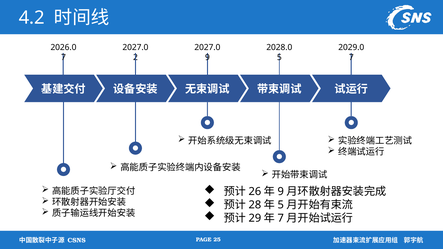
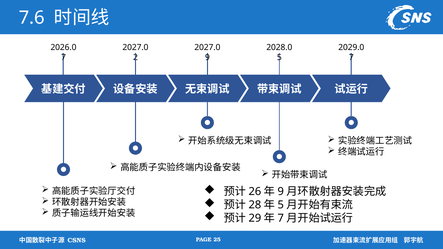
4.2: 4.2 -> 7.6
